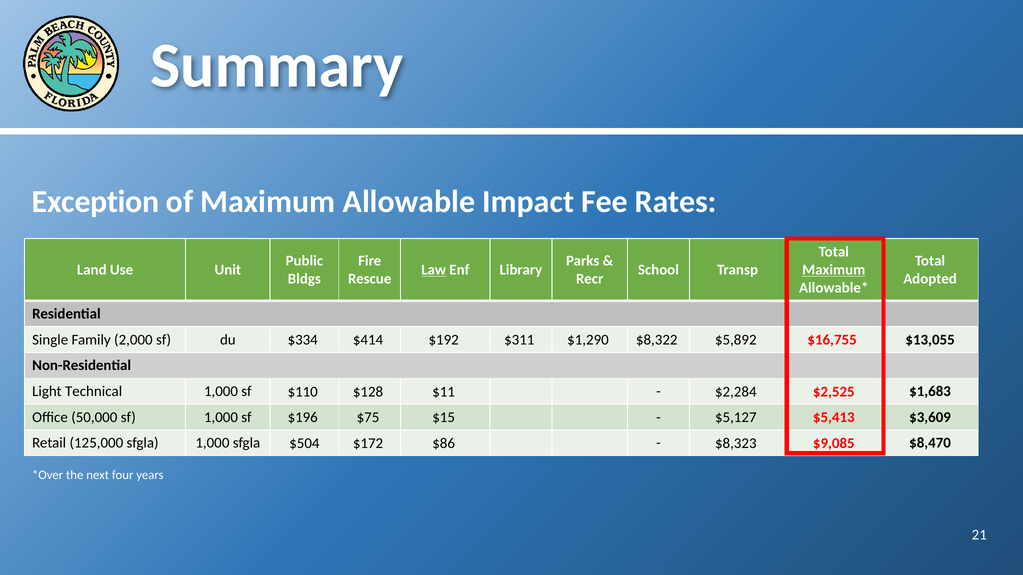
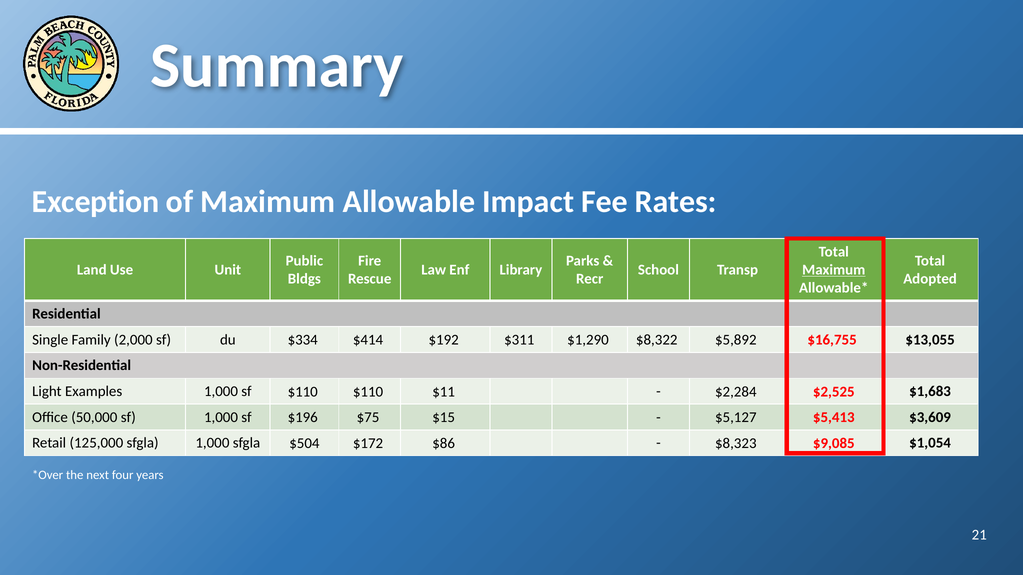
Law underline: present -> none
Technical: Technical -> Examples
$110 $128: $128 -> $110
$8,470: $8,470 -> $1,054
